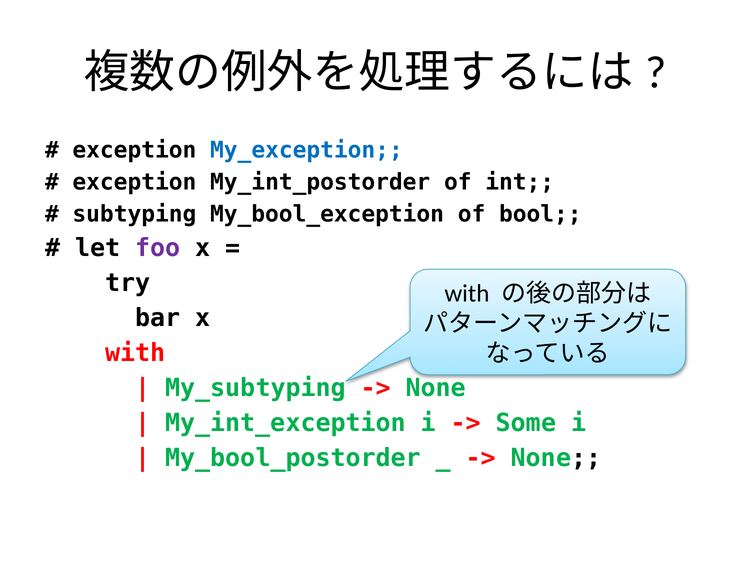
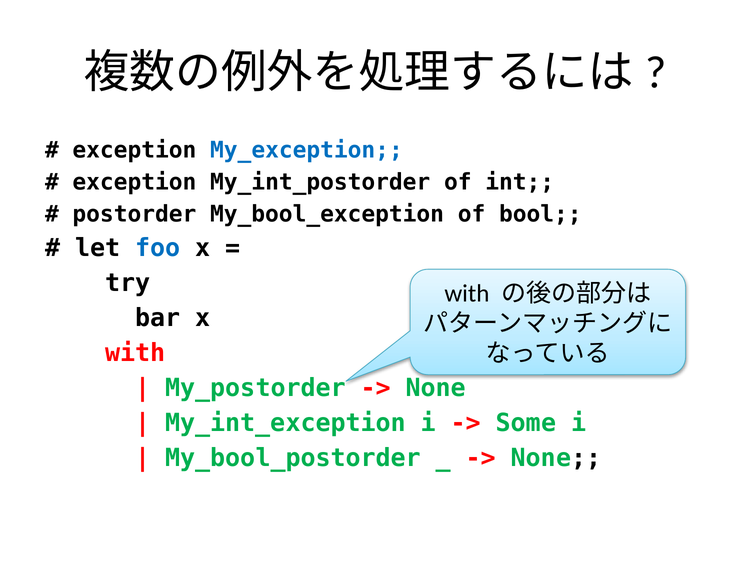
subtyping: subtyping -> postorder
foo colour: purple -> blue
My_subtyping: My_subtyping -> My_postorder
